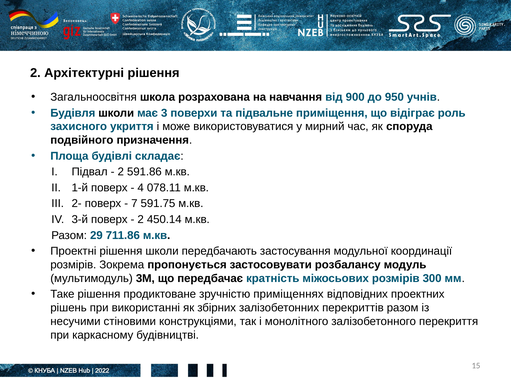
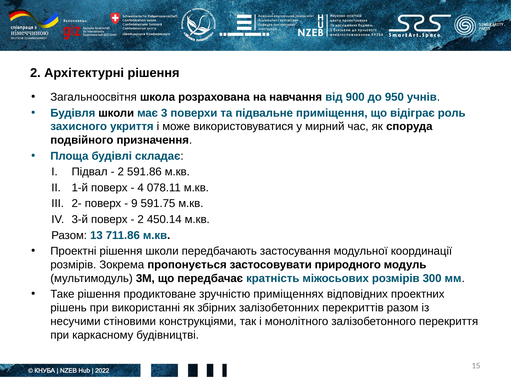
7: 7 -> 9
29: 29 -> 13
розбалансу: розбалансу -> природного
